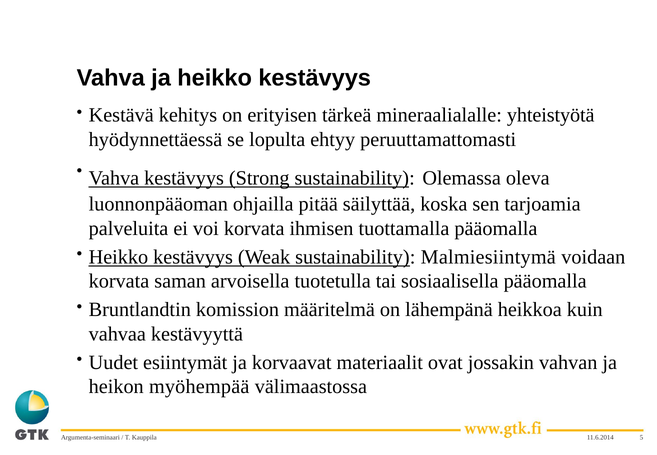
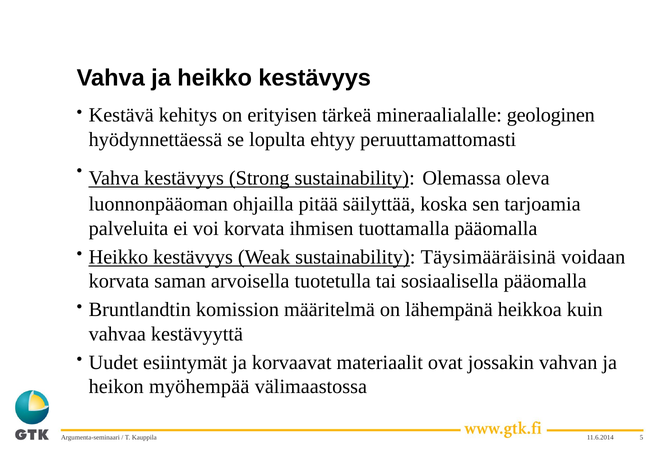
yhteistyötä: yhteistyötä -> geologinen
Malmiesiintymä: Malmiesiintymä -> Täysimääräisinä
